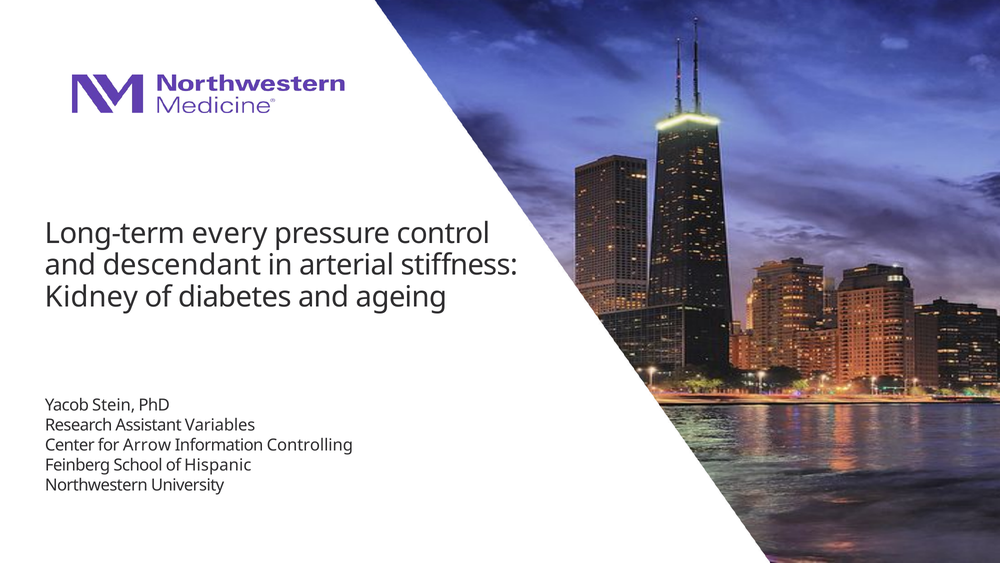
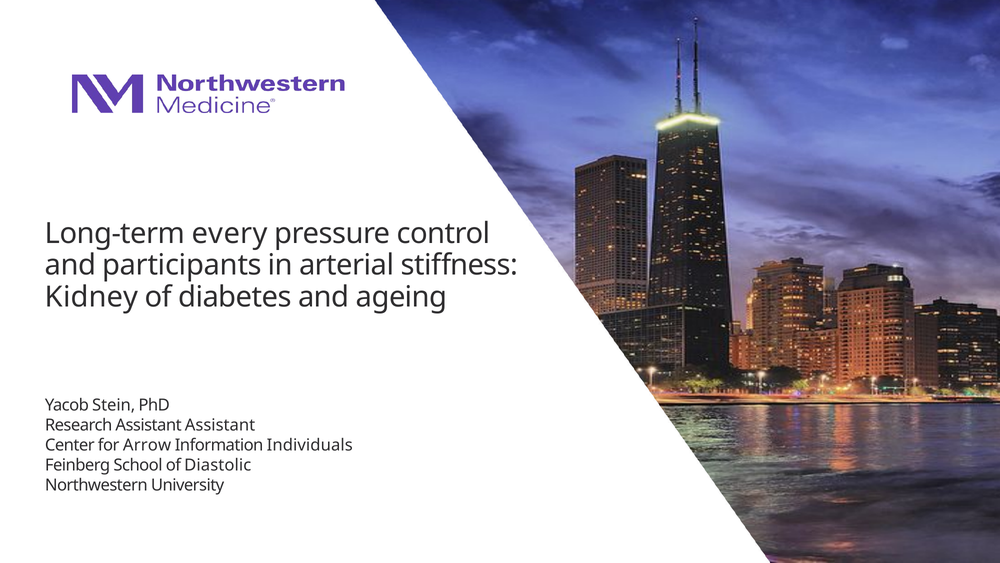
descendant: descendant -> participants
Assistant Variables: Variables -> Assistant
Controlling: Controlling -> Individuals
Hispanic: Hispanic -> Diastolic
